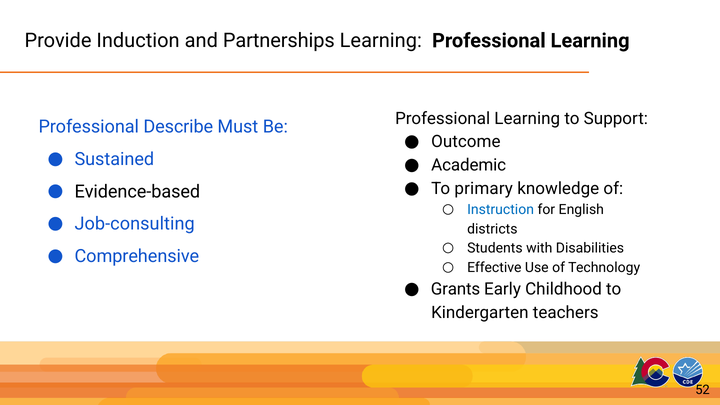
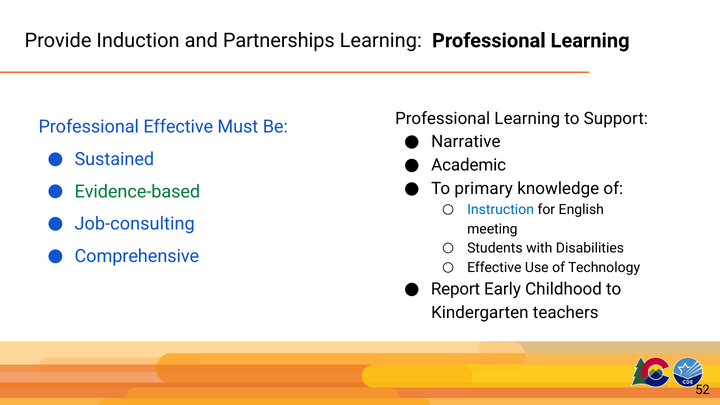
Professional Describe: Describe -> Effective
Outcome: Outcome -> Narrative
Evidence-based colour: black -> green
districts: districts -> meeting
Grants: Grants -> Report
